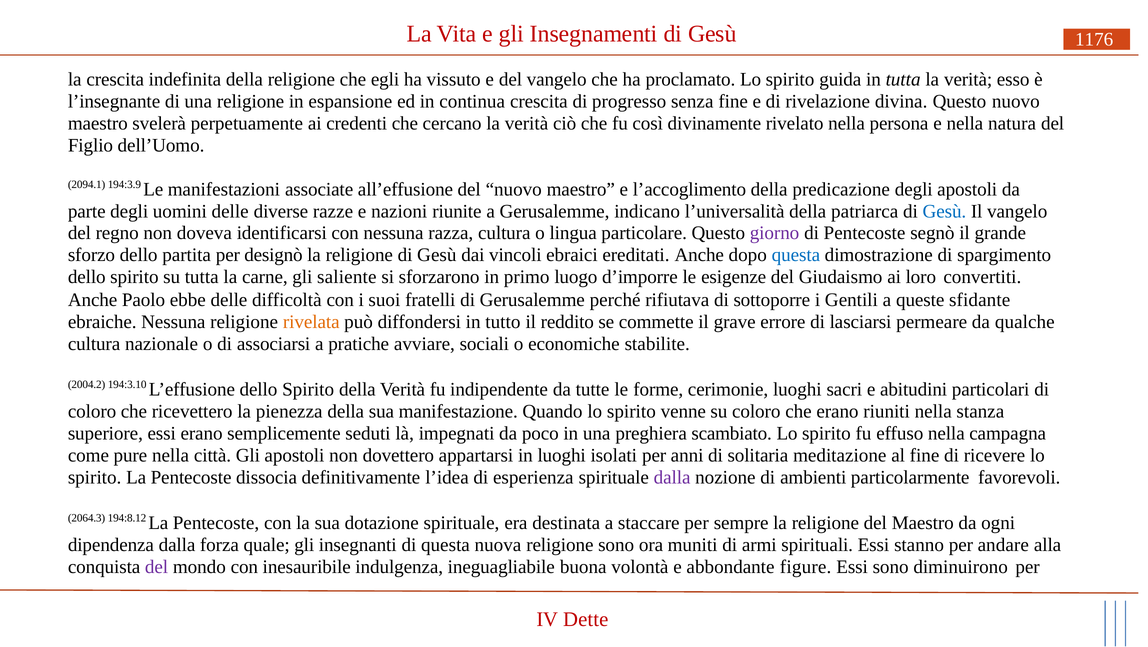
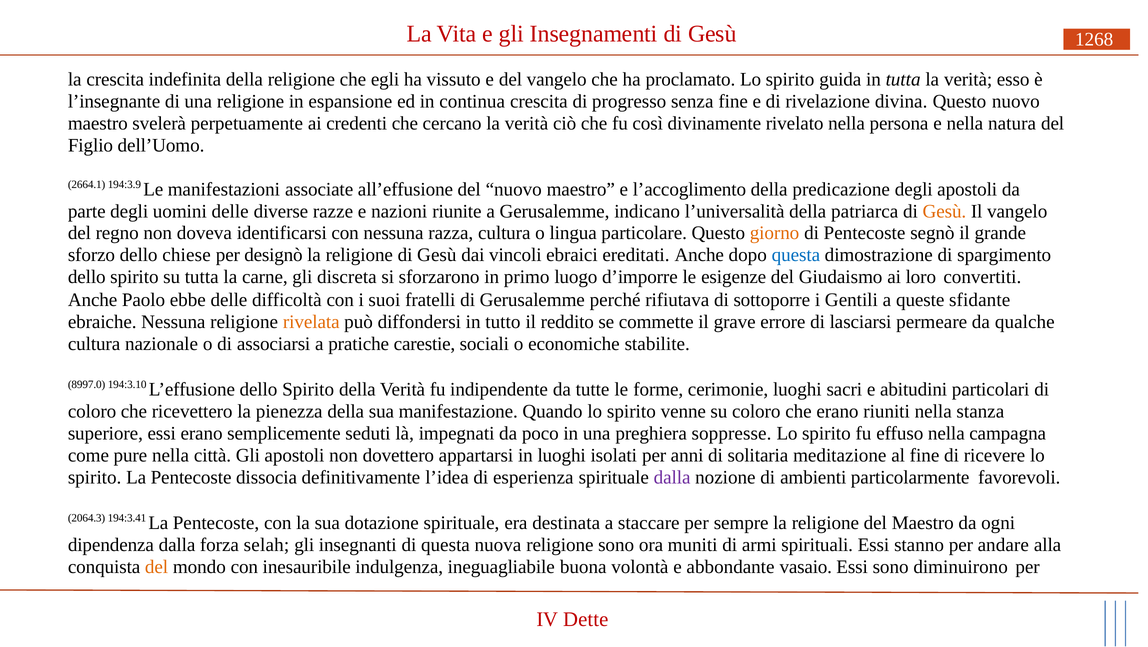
1176: 1176 -> 1268
2094.1: 2094.1 -> 2664.1
Gesù at (944, 211) colour: blue -> orange
giorno colour: purple -> orange
partita: partita -> chiese
saliente: saliente -> discreta
avviare: avviare -> carestie
2004.2: 2004.2 -> 8997.0
scambiato: scambiato -> soppresse
194:8.12: 194:8.12 -> 194:3.41
quale: quale -> selah
del at (157, 566) colour: purple -> orange
figure: figure -> vasaio
